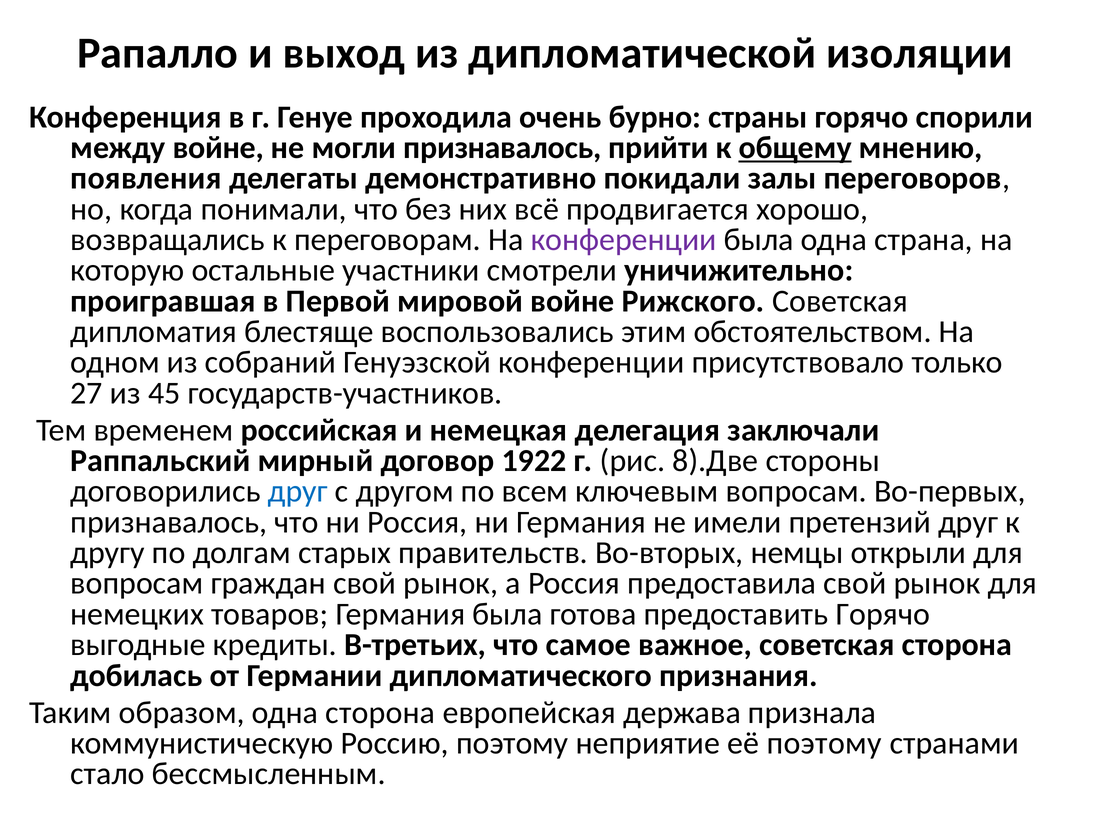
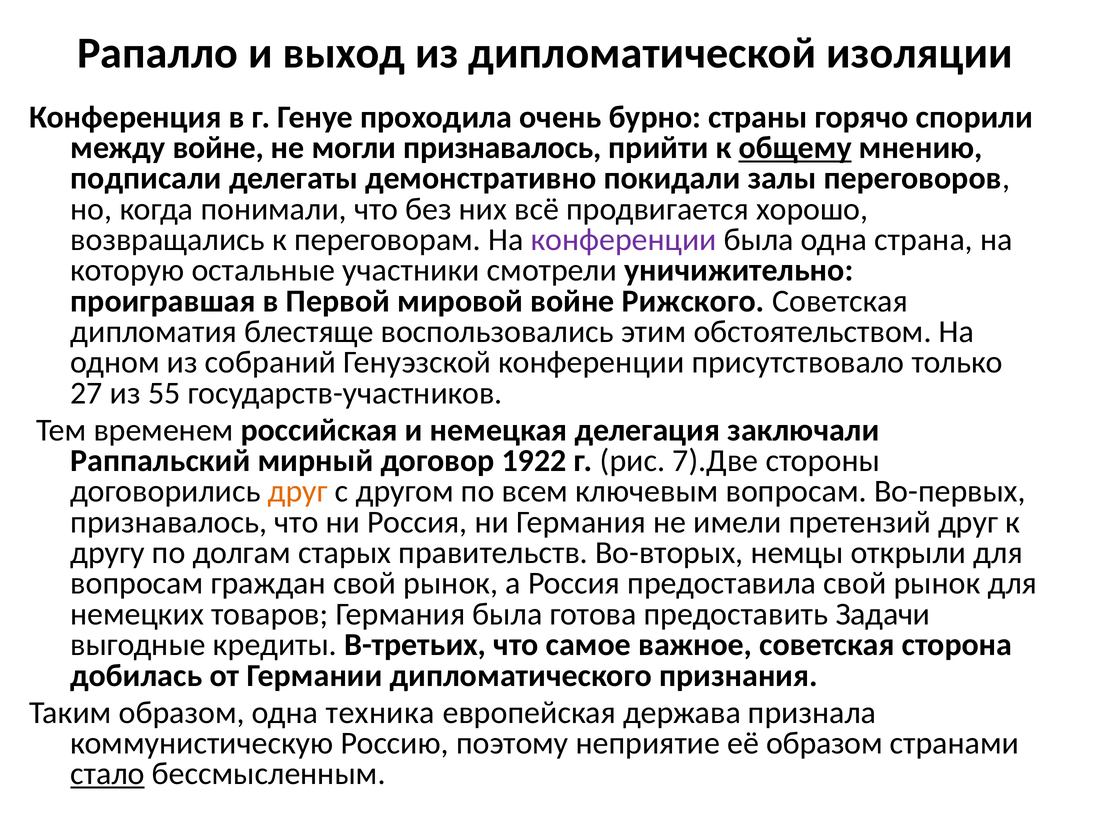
появления: появления -> подписали
45: 45 -> 55
8).Две: 8).Две -> 7).Две
друг at (298, 492) colour: blue -> orange
предоставить Горячо: Горячо -> Задачи
одна сторона: сторона -> техника
её поэтому: поэтому -> образом
стало underline: none -> present
